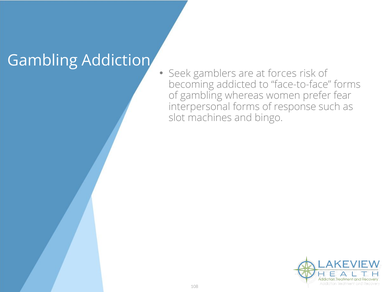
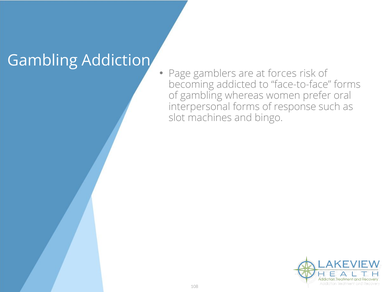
Seek: Seek -> Page
fear: fear -> oral
